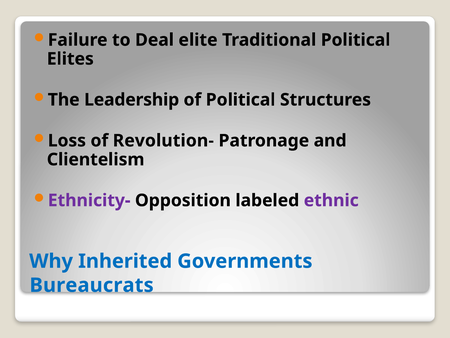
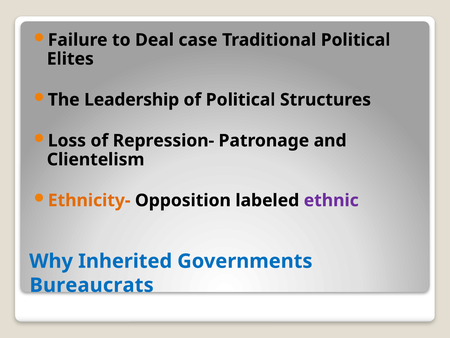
elite: elite -> case
Revolution-: Revolution- -> Repression-
Ethnicity- colour: purple -> orange
